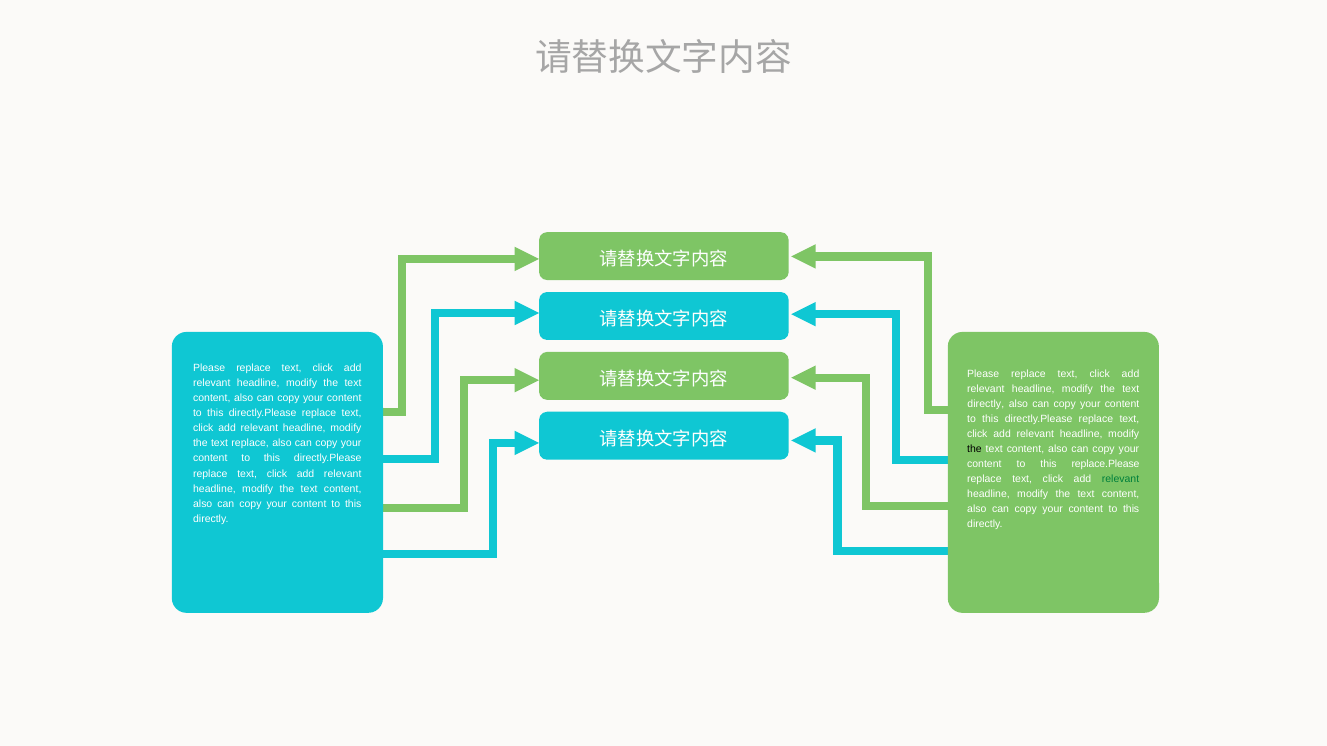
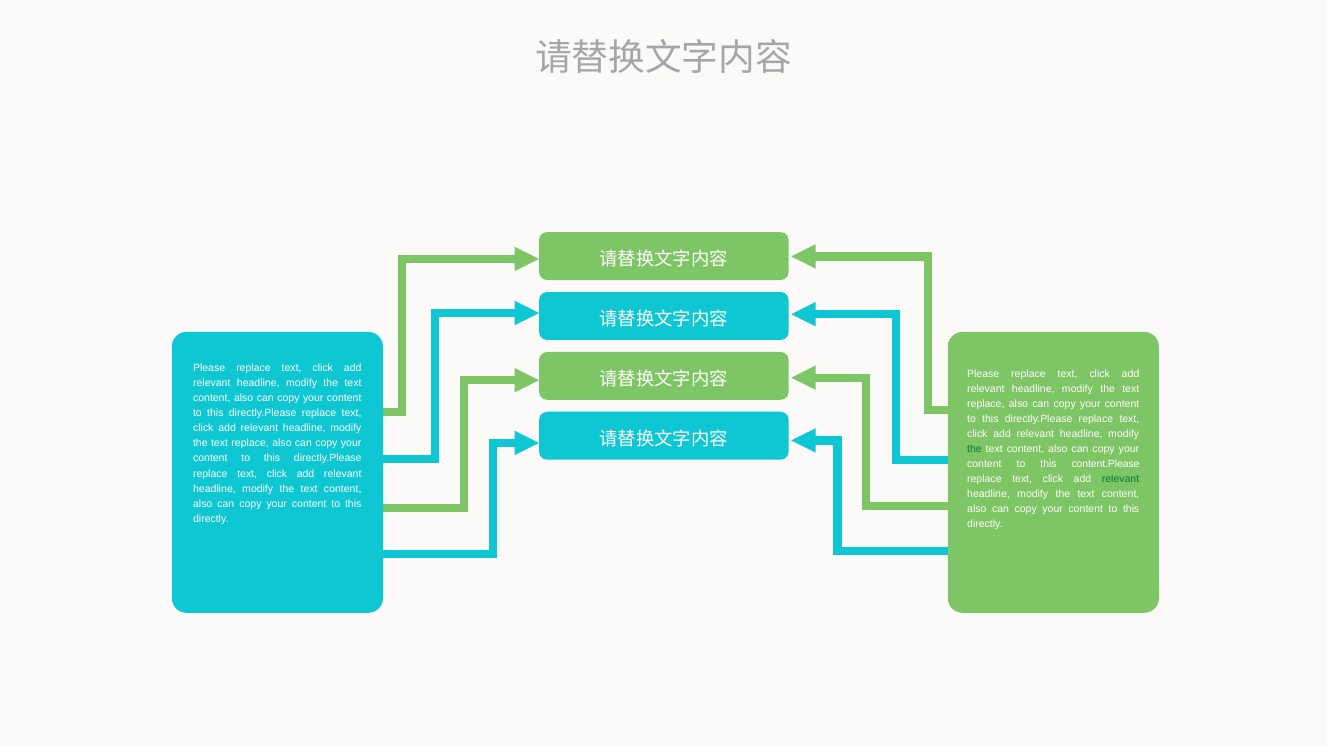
directly at (986, 404): directly -> replace
the at (974, 449) colour: black -> green
replace.Please: replace.Please -> content.Please
